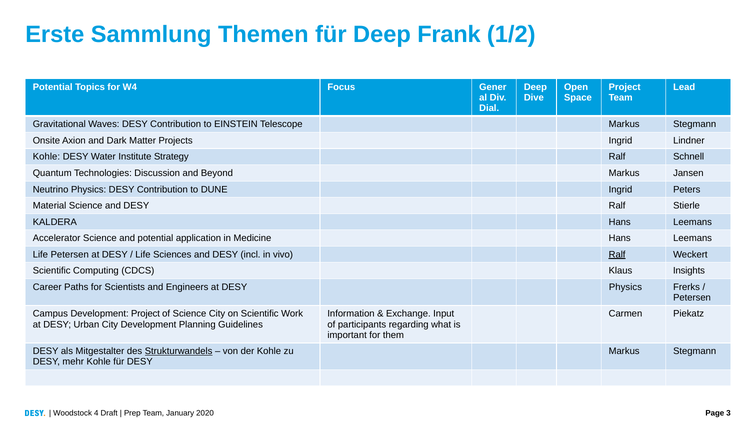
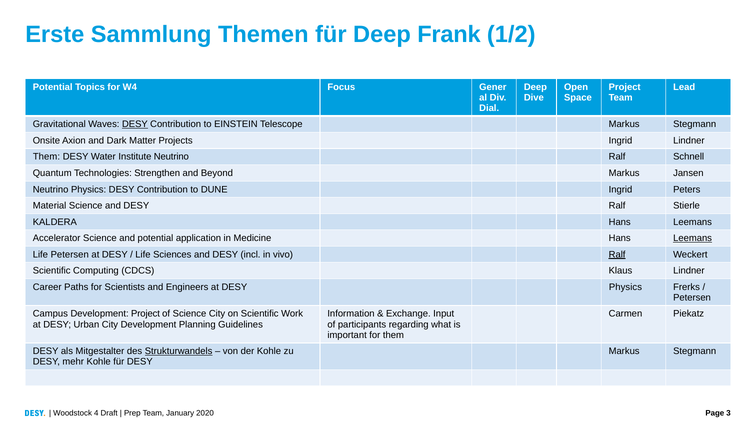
DESY at (135, 124) underline: none -> present
Kohle at (46, 157): Kohle -> Them
Institute Strategy: Strategy -> Neutrino
Discussion: Discussion -> Strengthen
Leemans at (693, 238) underline: none -> present
Klaus Insights: Insights -> Lindner
